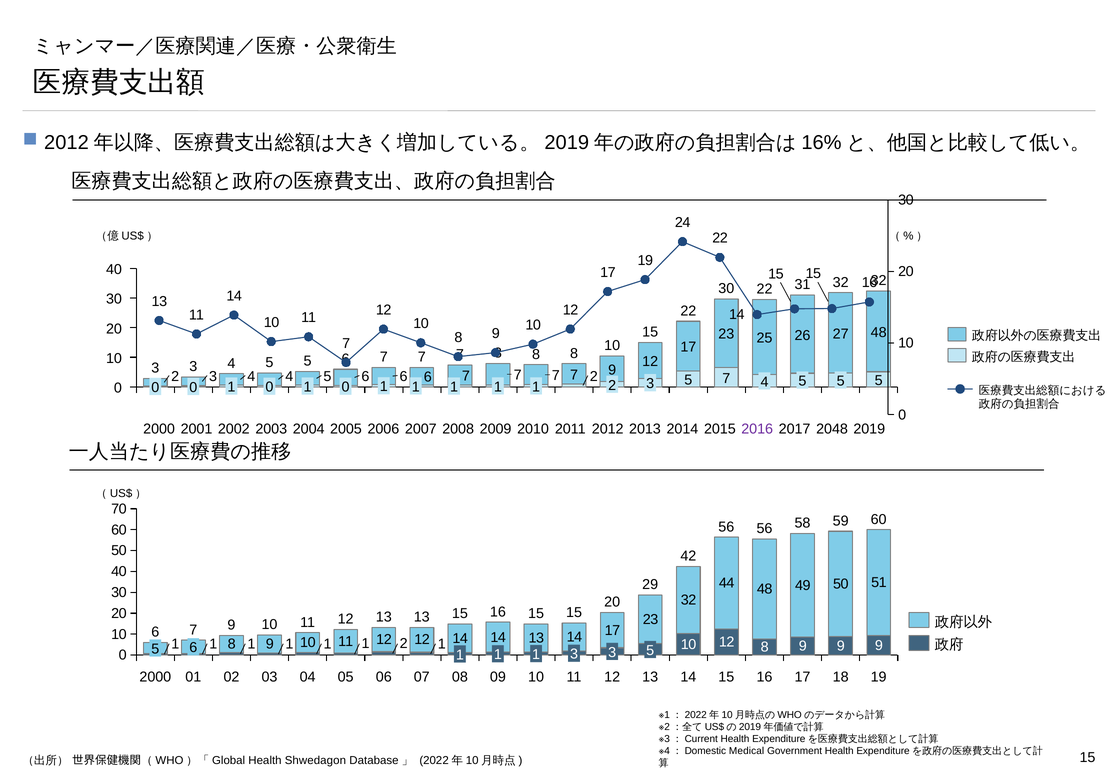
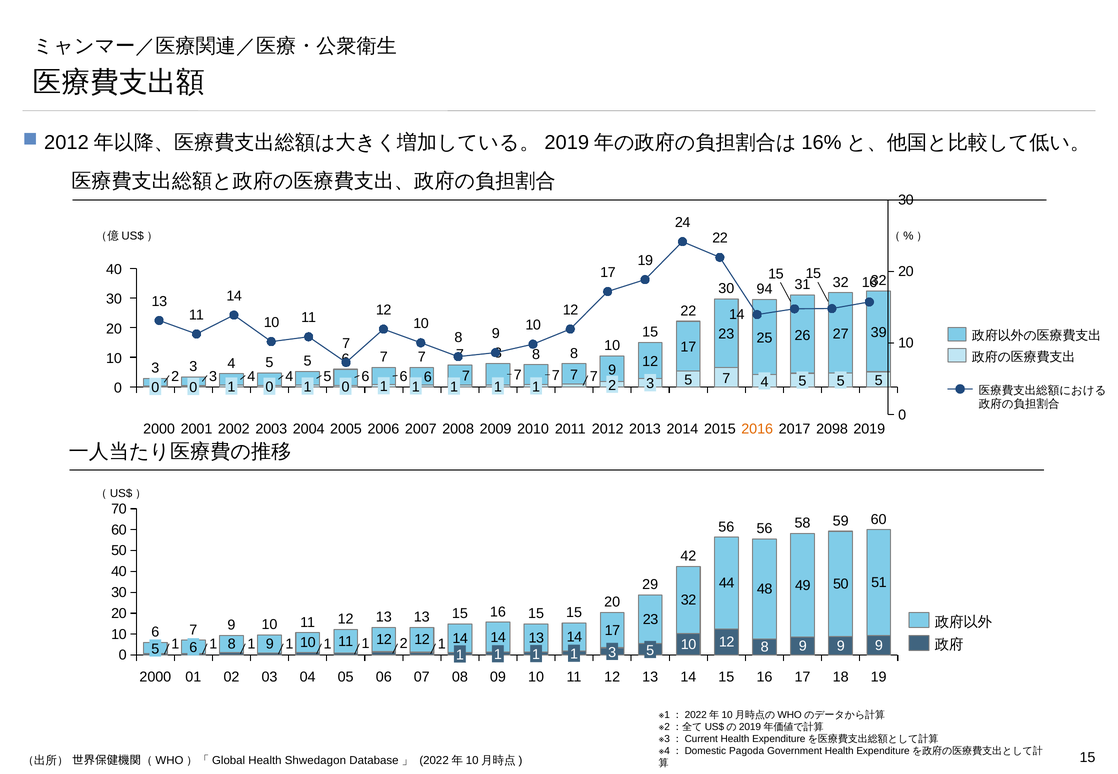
30 22: 22 -> 94
27 48: 48 -> 39
2 at (594, 376): 2 -> 7
2016 colour: purple -> orange
2048: 2048 -> 2098
3 at (574, 654): 3 -> 1
Medical: Medical -> Pagoda
